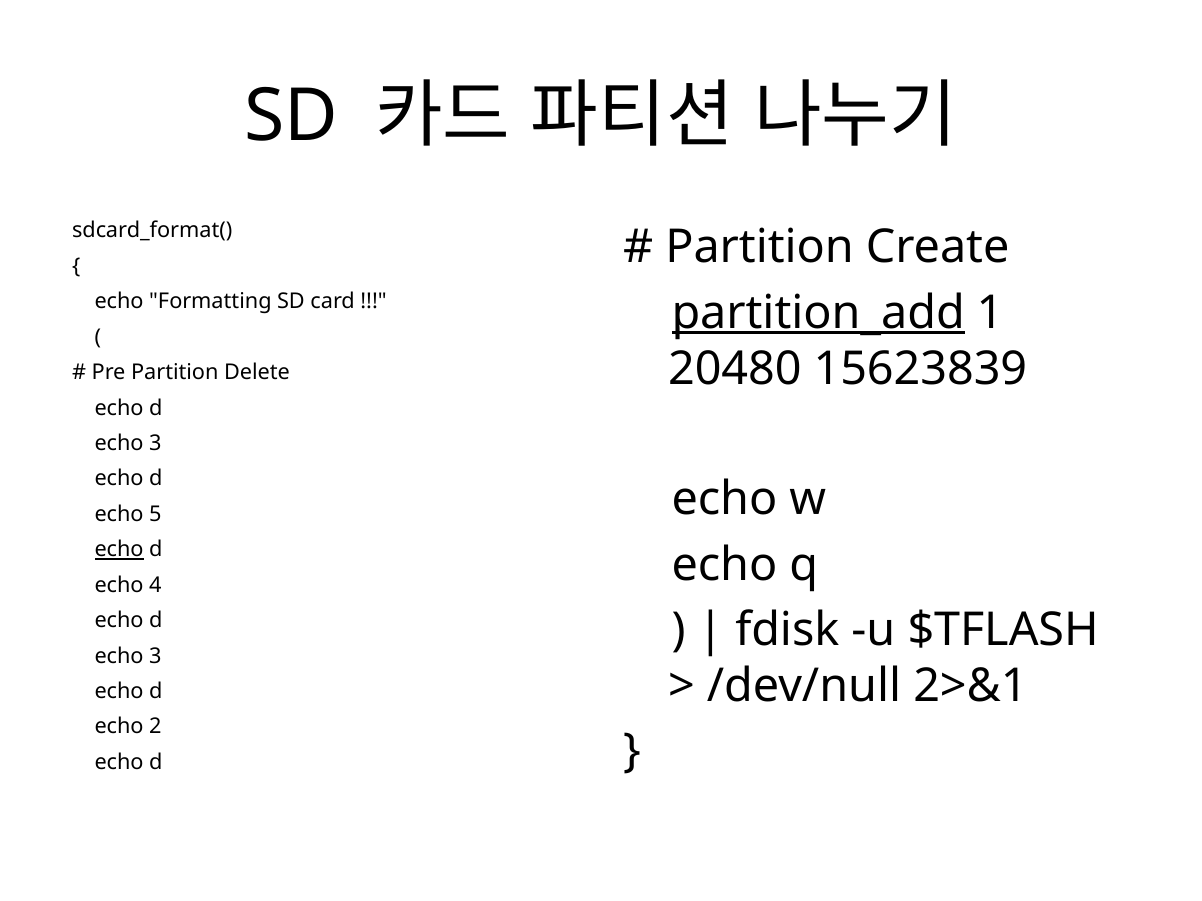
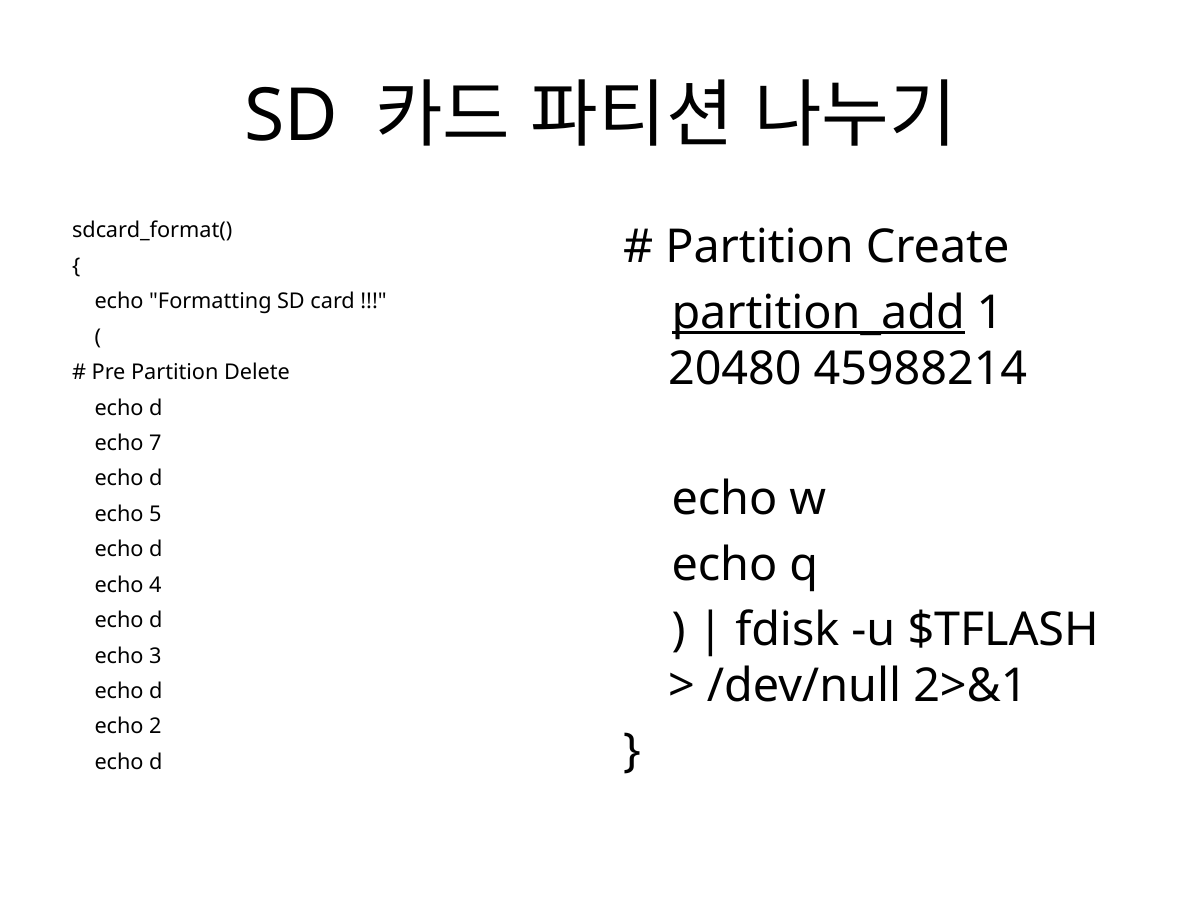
15623839: 15623839 -> 45988214
3 at (155, 444): 3 -> 7
echo at (119, 550) underline: present -> none
